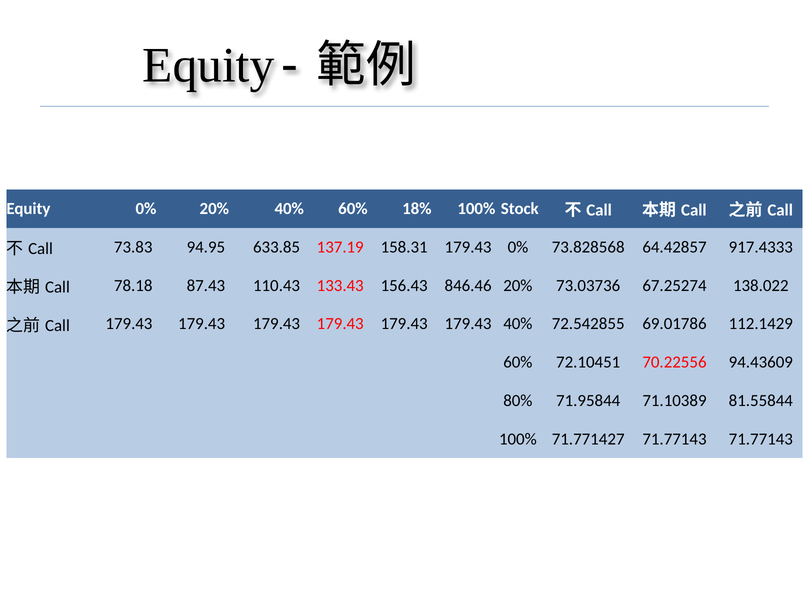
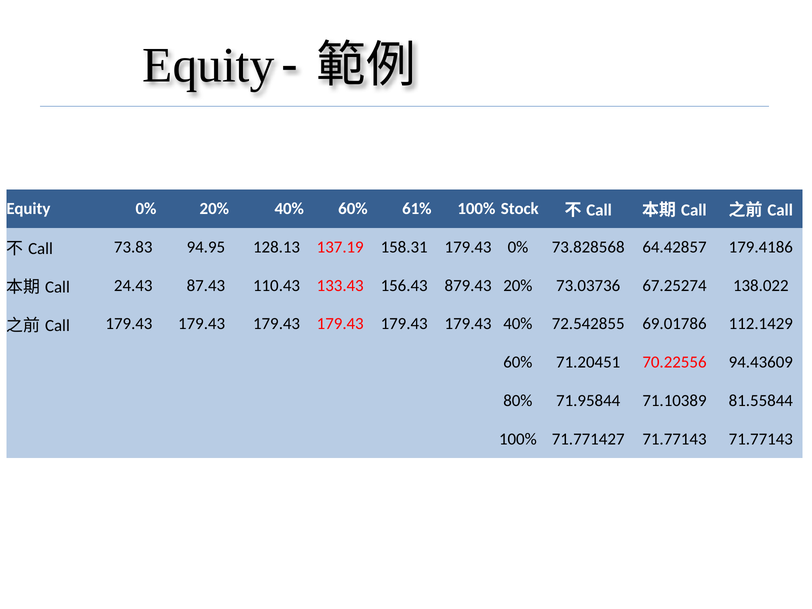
18%: 18% -> 61%
917.4333: 917.4333 -> 179.4186
633.85: 633.85 -> 128.13
78.18: 78.18 -> 24.43
846.46: 846.46 -> 879.43
72.10451: 72.10451 -> 71.20451
